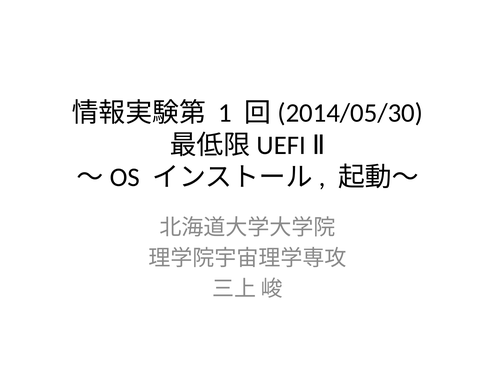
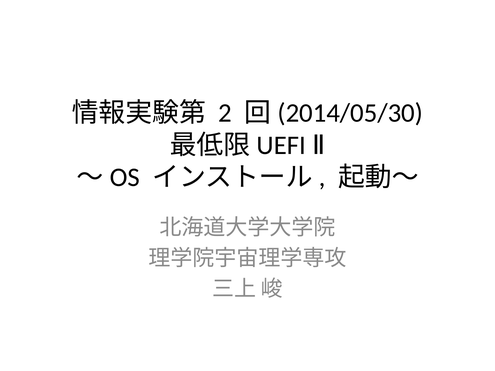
1: 1 -> 2
